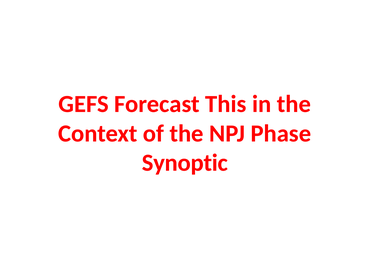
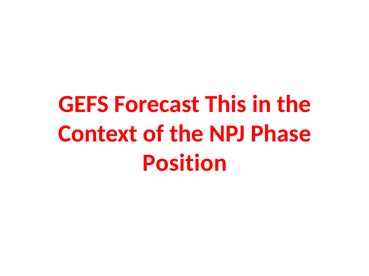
Synoptic: Synoptic -> Position
